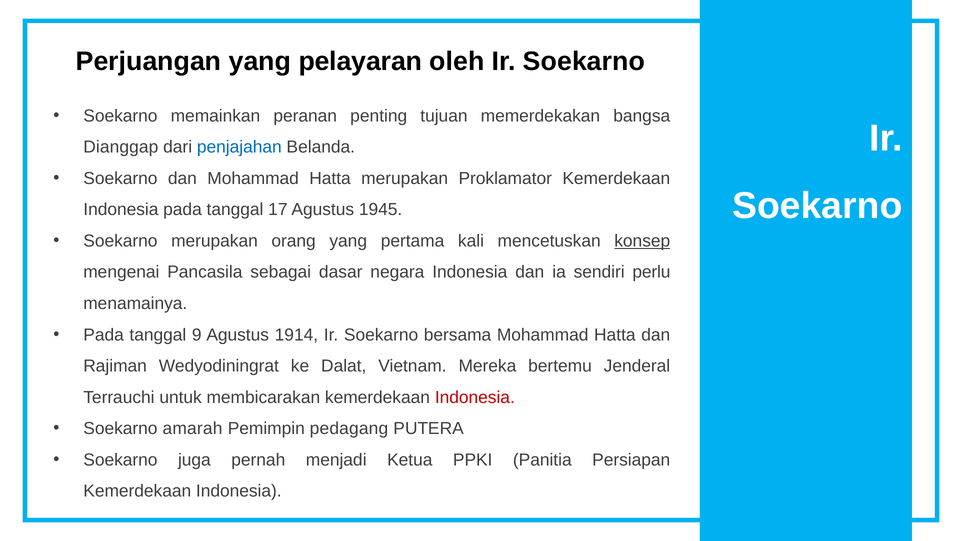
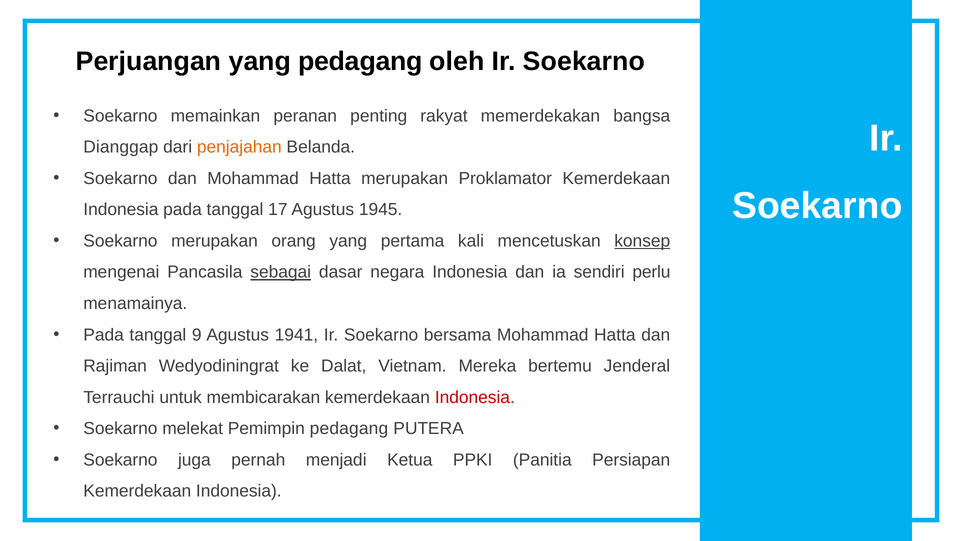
yang pelayaran: pelayaran -> pedagang
tujuan: tujuan -> rakyat
penjajahan colour: blue -> orange
sebagai underline: none -> present
1914: 1914 -> 1941
amarah: amarah -> melekat
